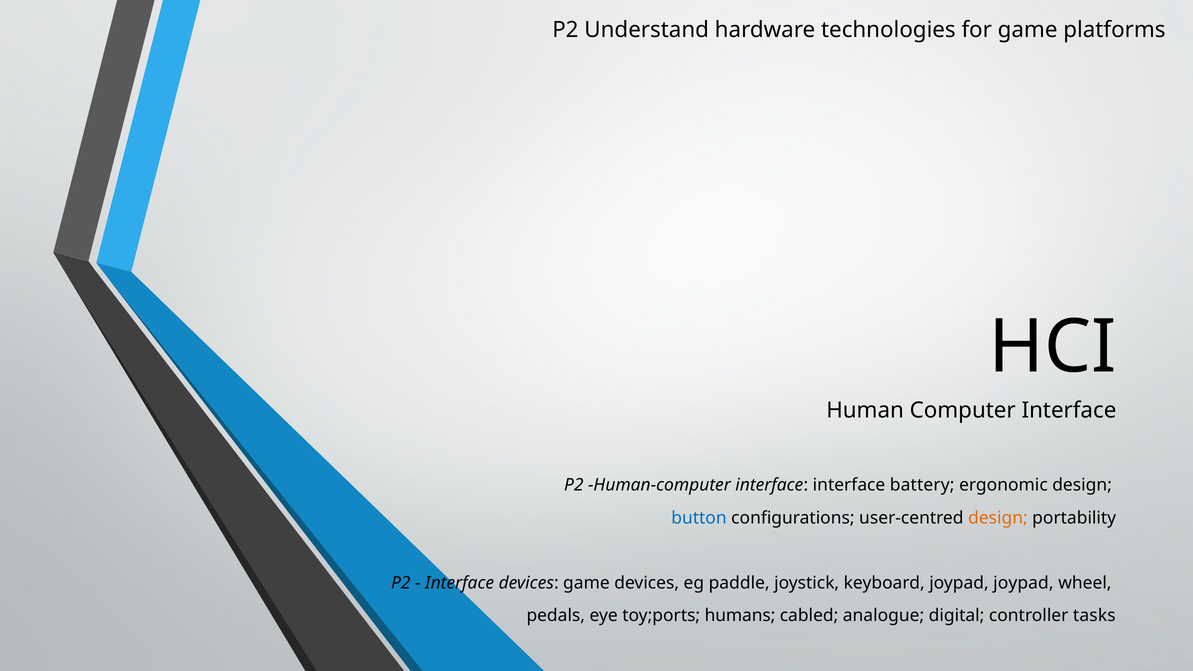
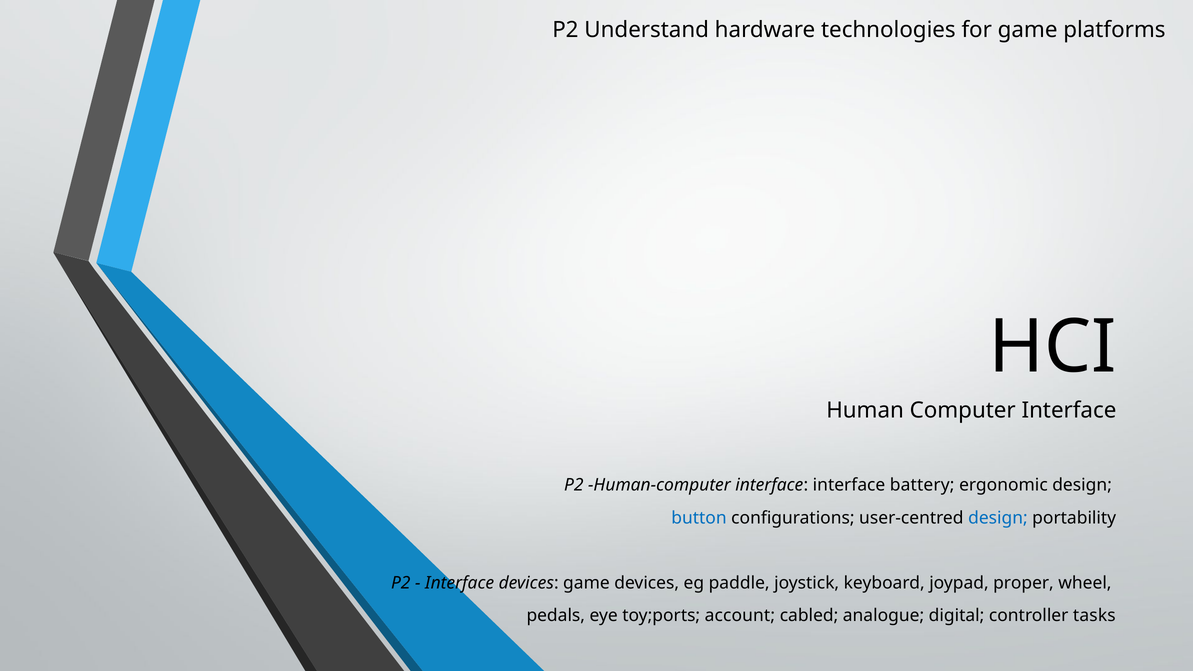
design at (998, 518) colour: orange -> blue
joypad joypad: joypad -> proper
humans: humans -> account
